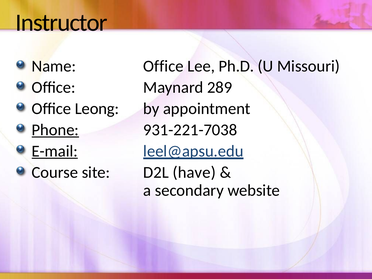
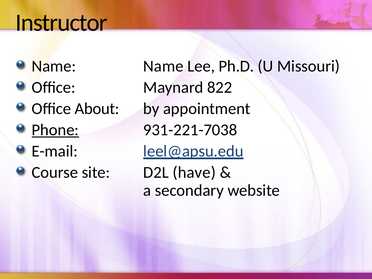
Name Office: Office -> Name
289: 289 -> 822
Leong: Leong -> About
E-mail underline: present -> none
